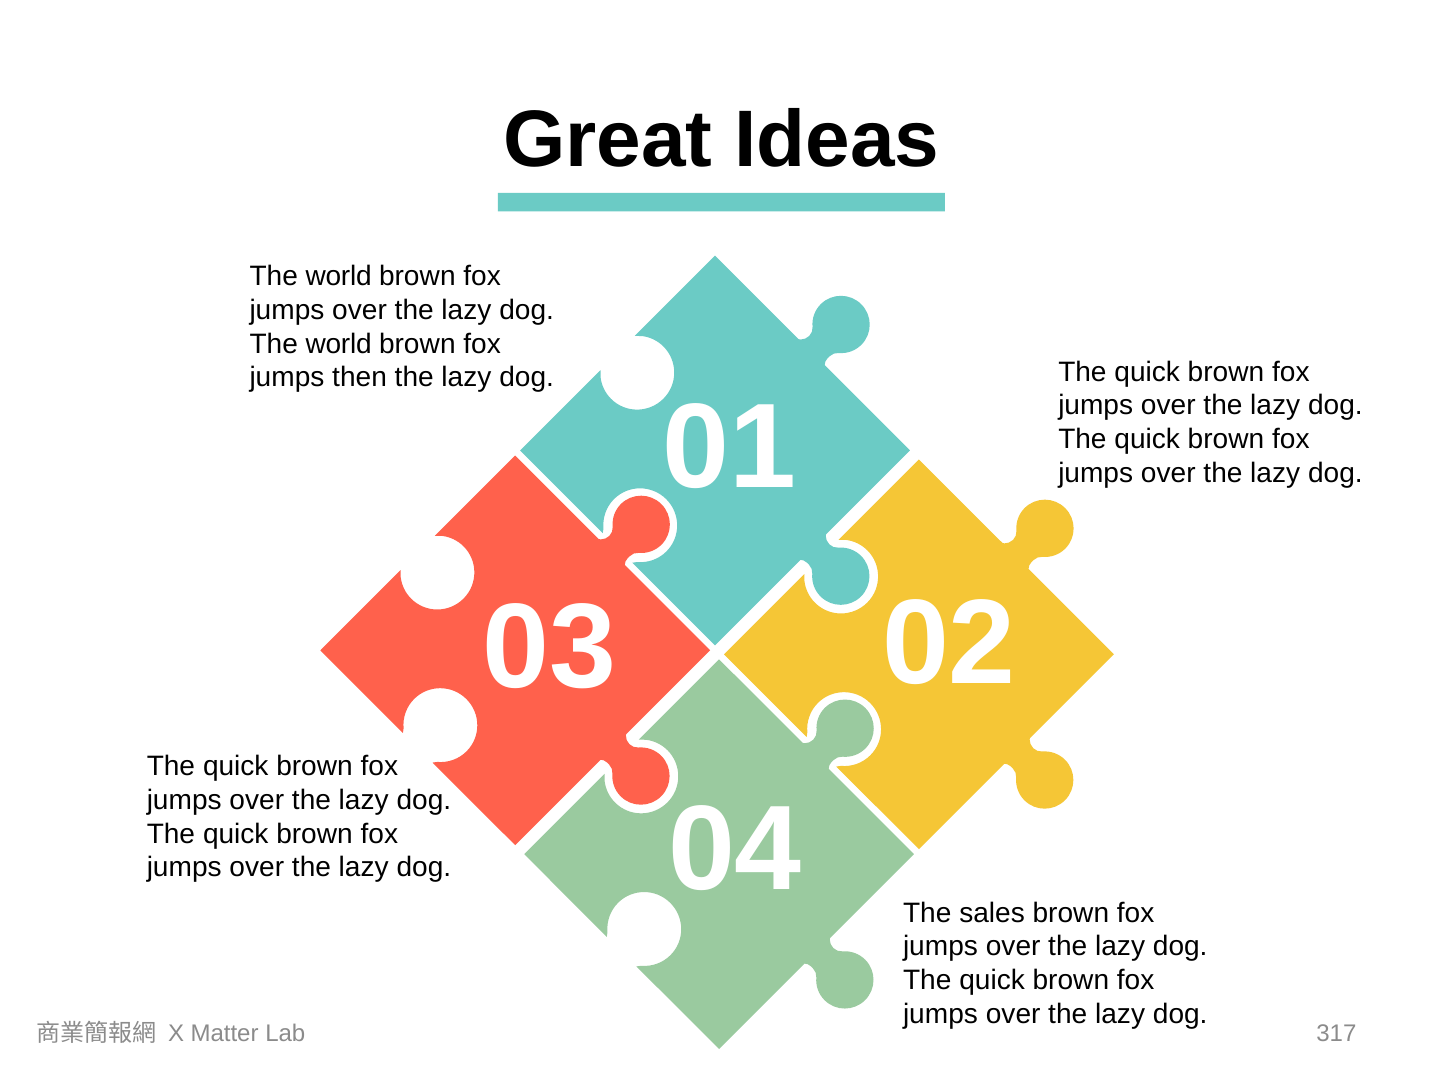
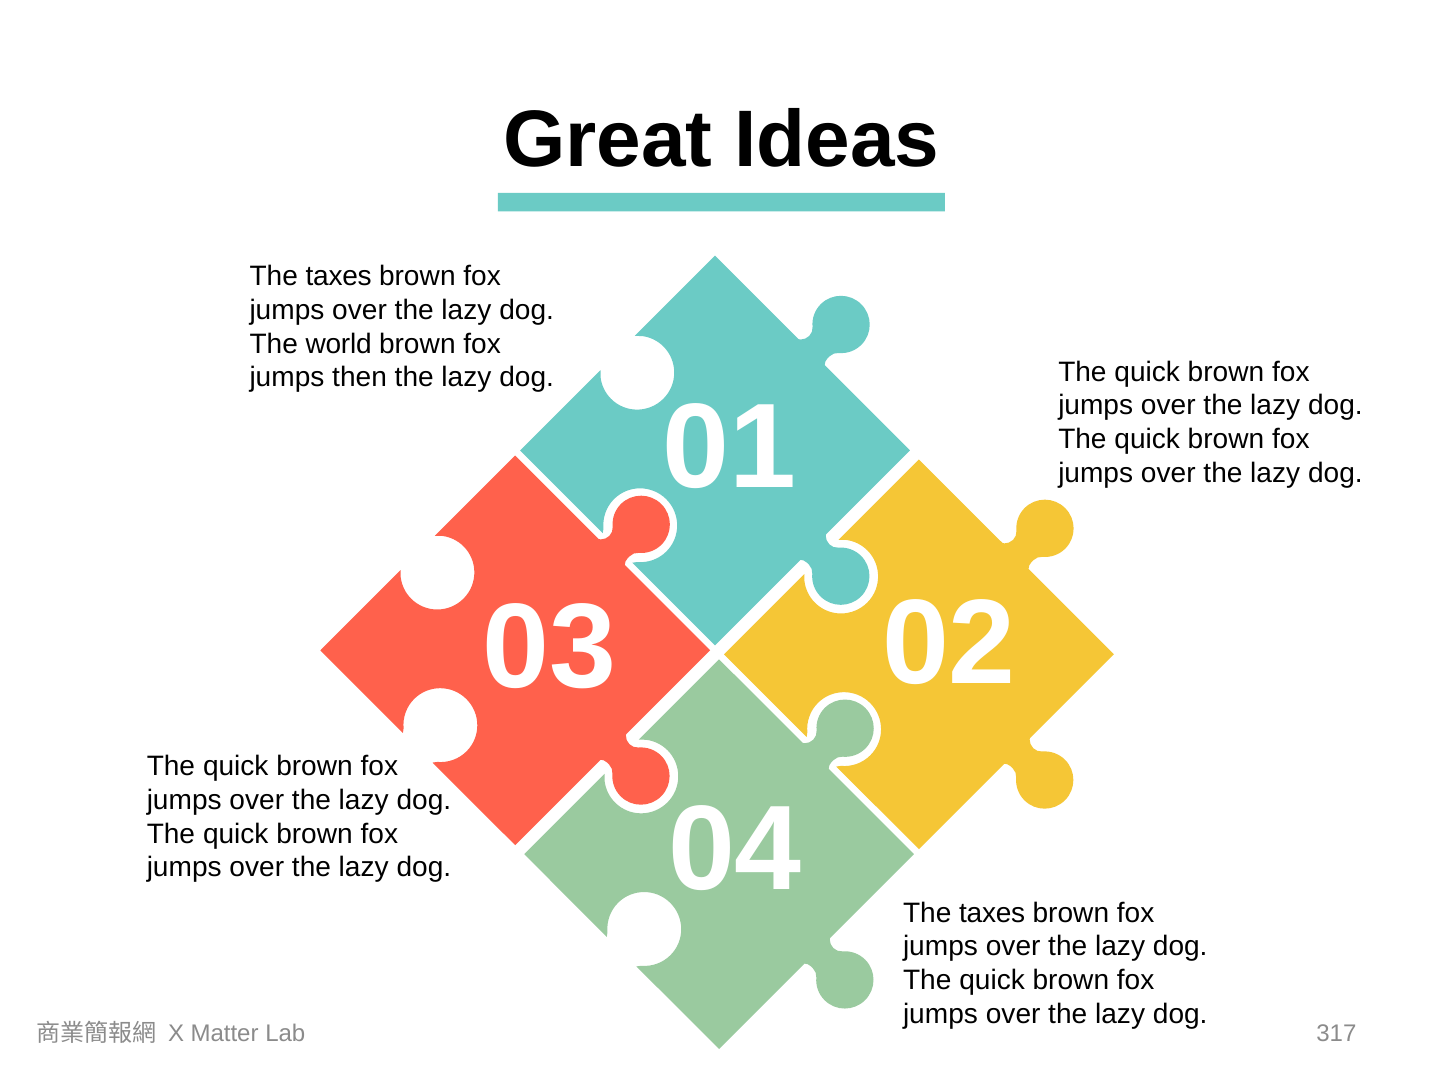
world at (339, 276): world -> taxes
sales at (992, 913): sales -> taxes
